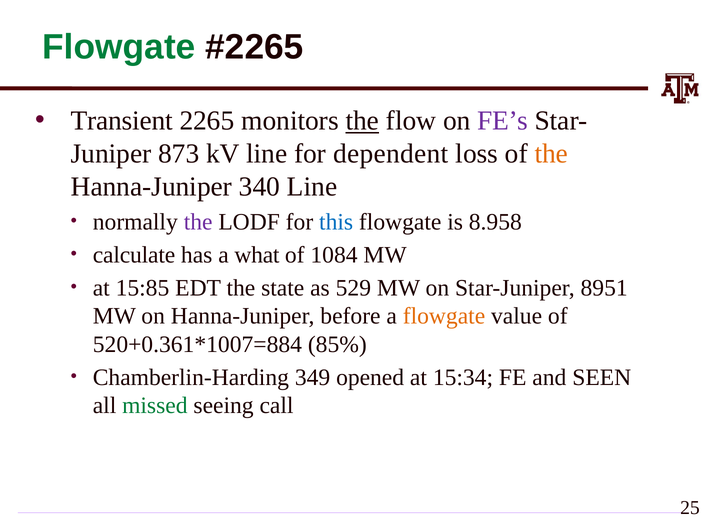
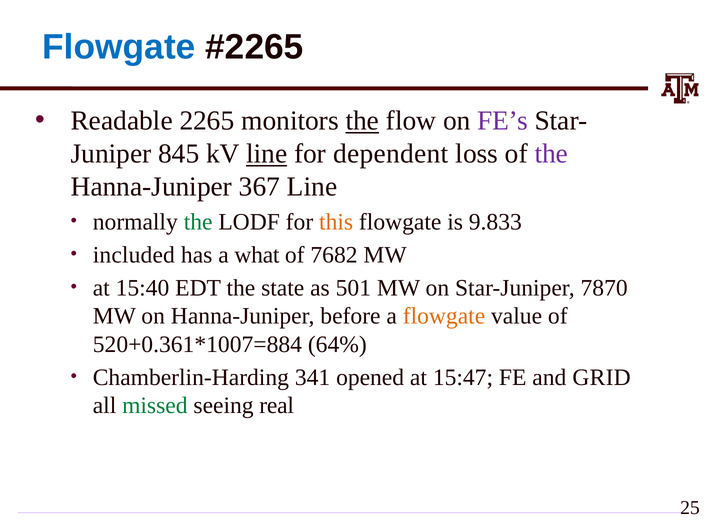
Flowgate at (119, 47) colour: green -> blue
Transient: Transient -> Readable
873: 873 -> 845
line at (267, 154) underline: none -> present
the at (551, 154) colour: orange -> purple
340: 340 -> 367
the at (198, 222) colour: purple -> green
this colour: blue -> orange
8.958: 8.958 -> 9.833
calculate: calculate -> included
1084: 1084 -> 7682
15:85: 15:85 -> 15:40
529: 529 -> 501
8951: 8951 -> 7870
85%: 85% -> 64%
349: 349 -> 341
15:34: 15:34 -> 15:47
SEEN: SEEN -> GRID
call: call -> real
